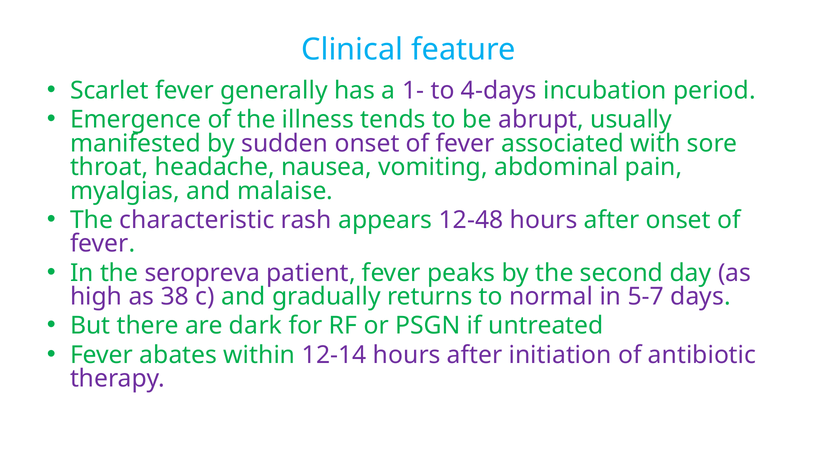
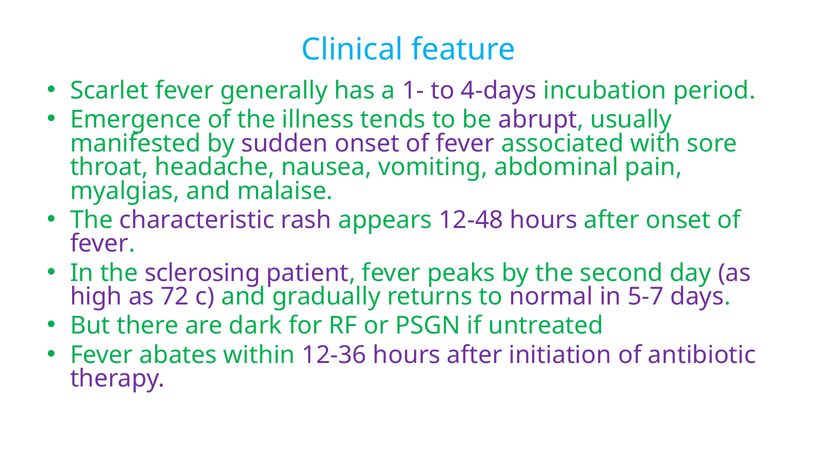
seropreva: seropreva -> sclerosing
38: 38 -> 72
12-14: 12-14 -> 12-36
